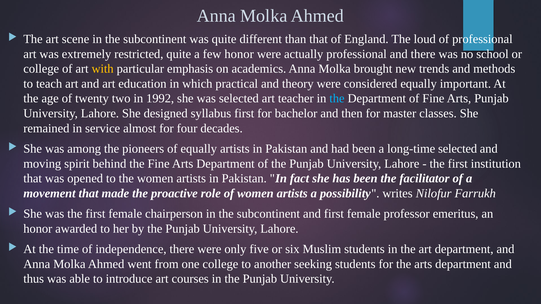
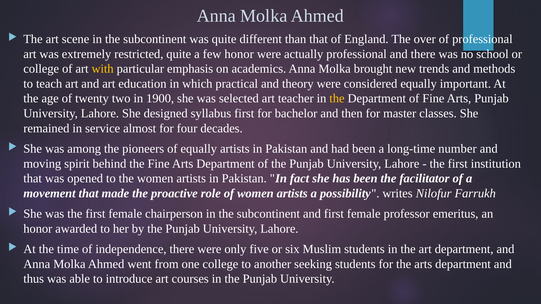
loud: loud -> over
1992: 1992 -> 1900
the at (337, 99) colour: light blue -> yellow
long-time selected: selected -> number
